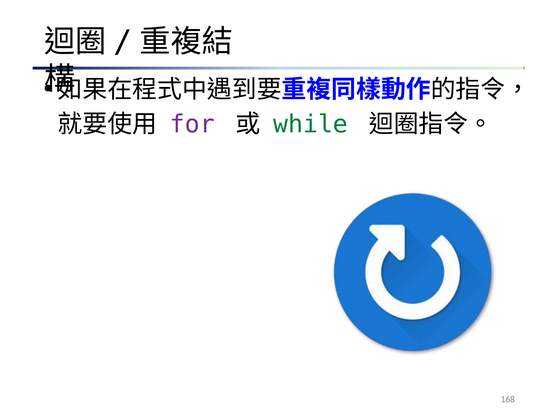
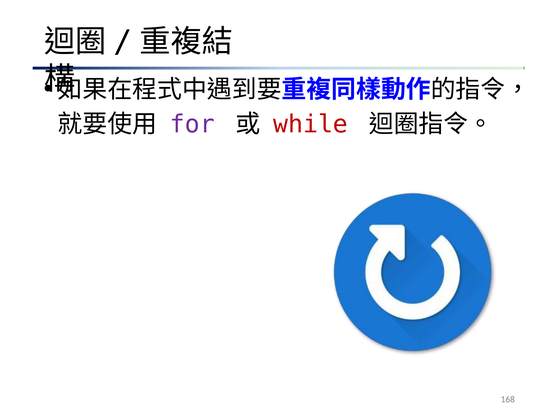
while colour: green -> red
